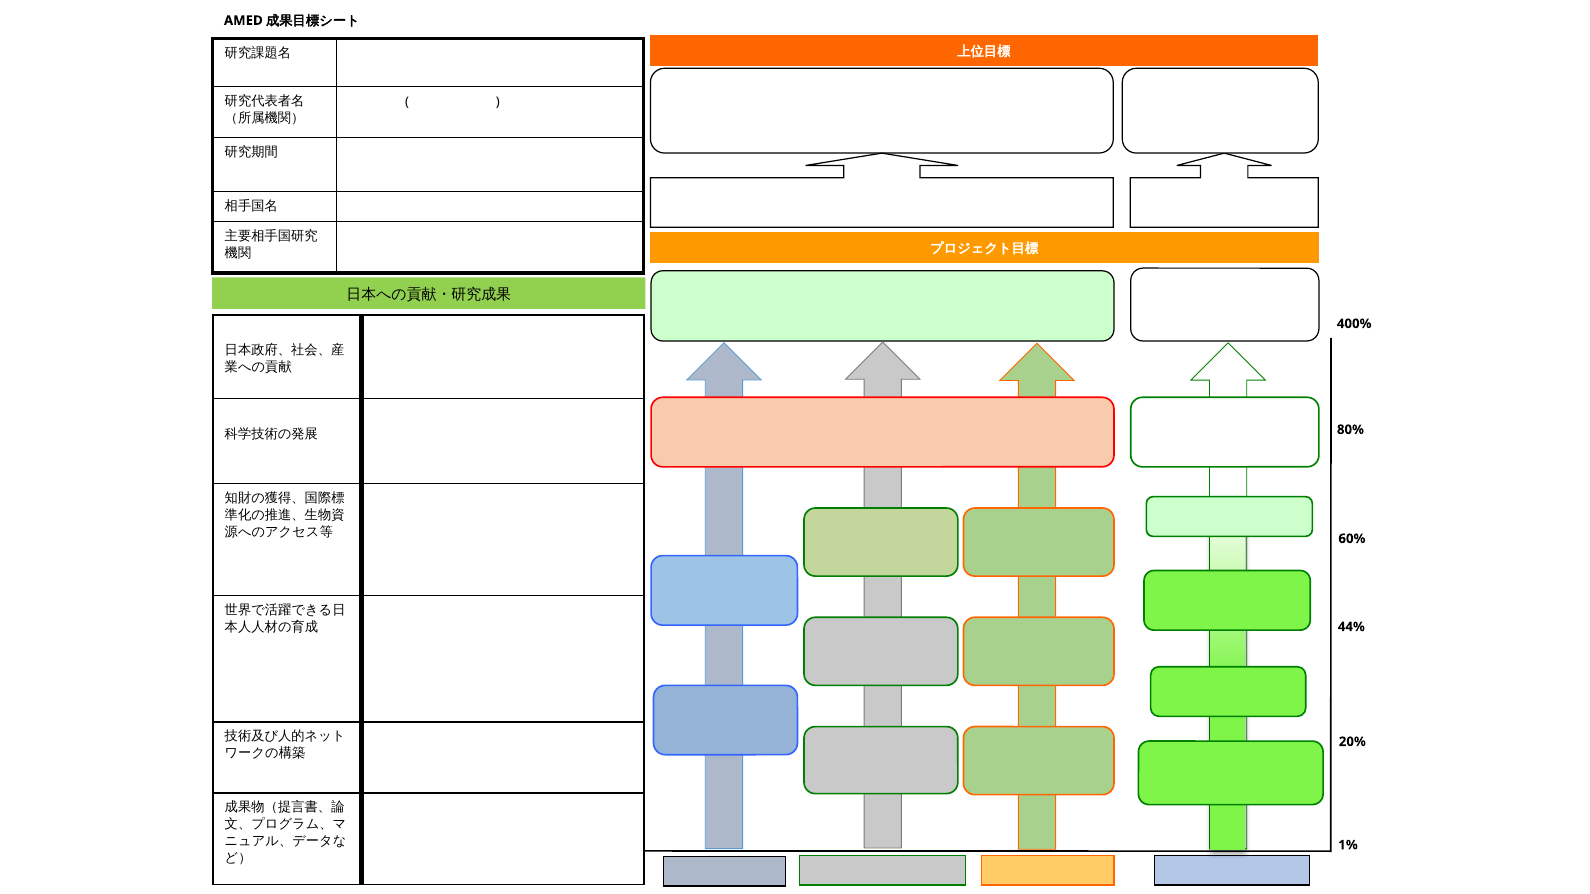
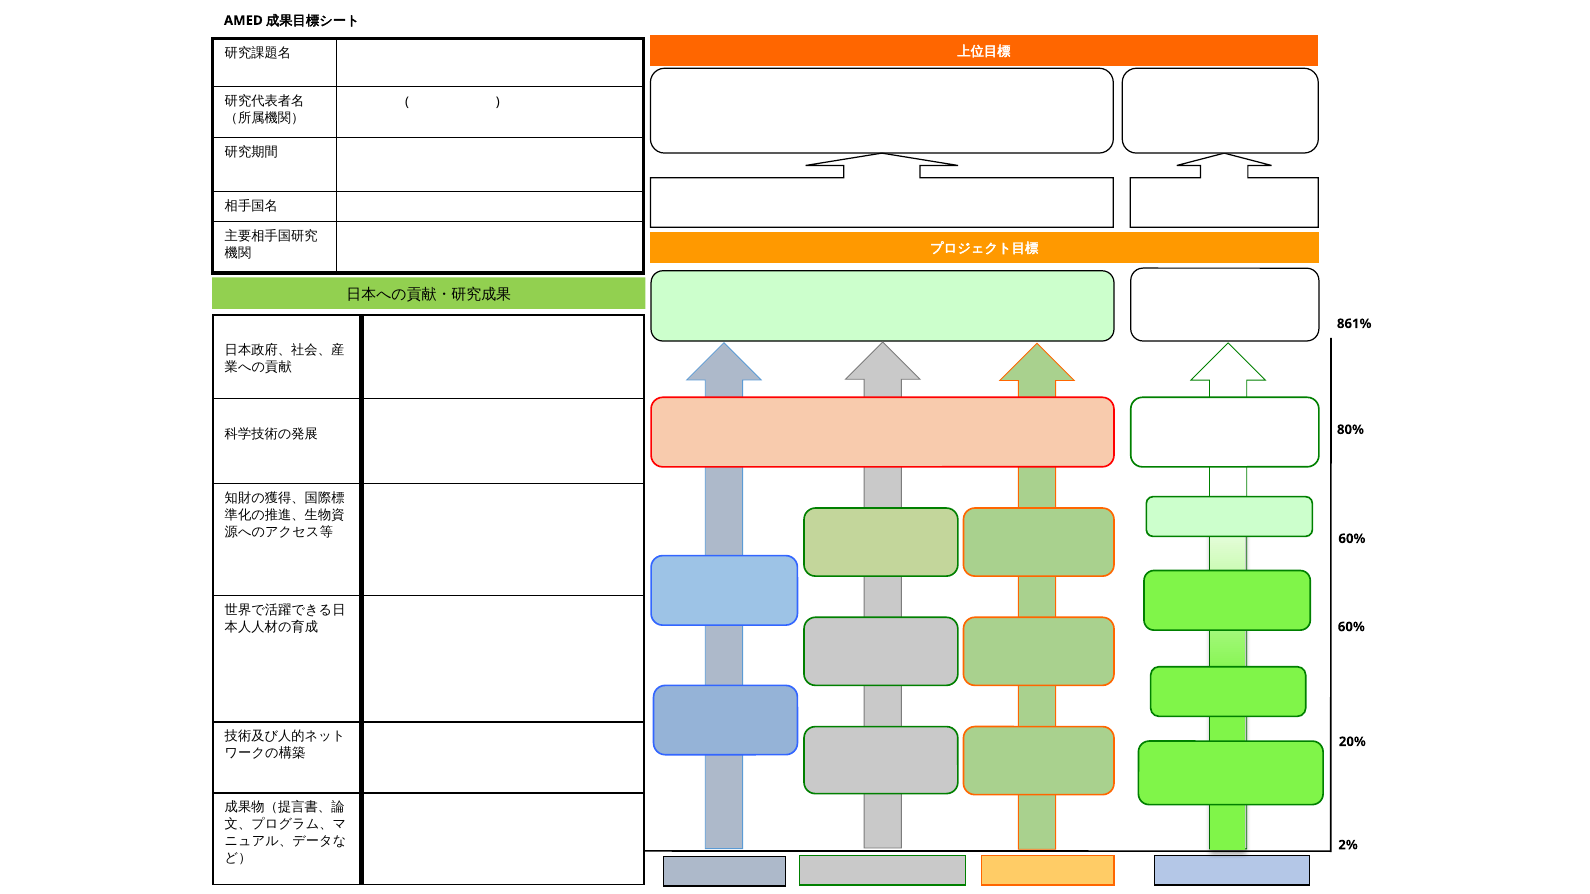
400%: 400% -> 861%
44% at (1351, 627): 44% -> 60%
1%: 1% -> 2%
